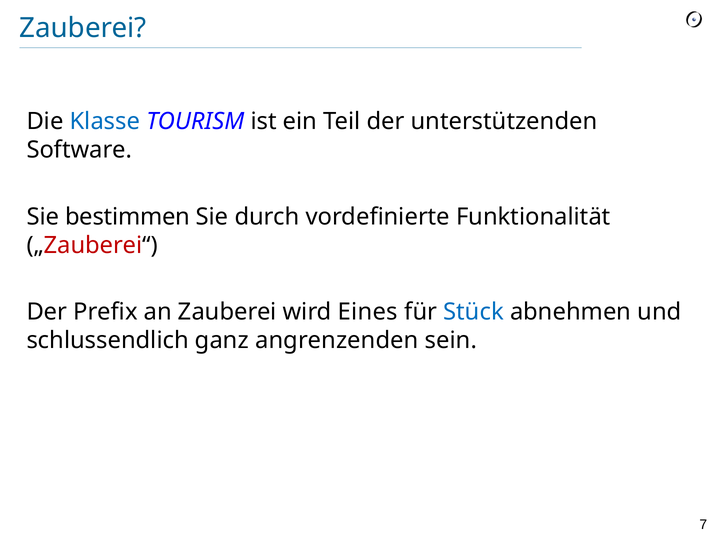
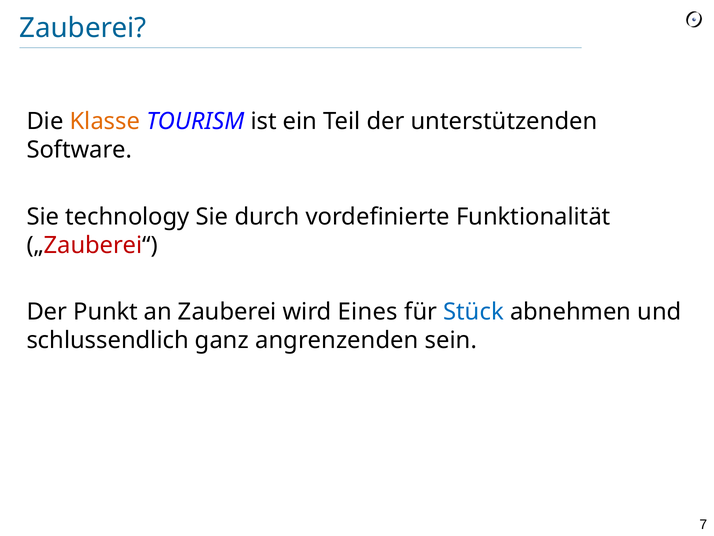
Klasse colour: blue -> orange
bestimmen: bestimmen -> technology
Prefix: Prefix -> Punkt
